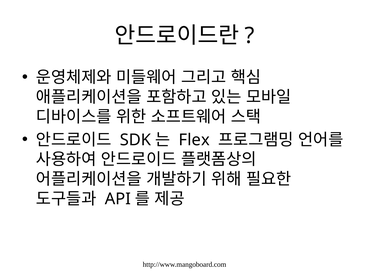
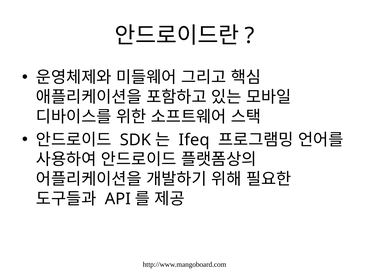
Flex: Flex -> Ifeq
